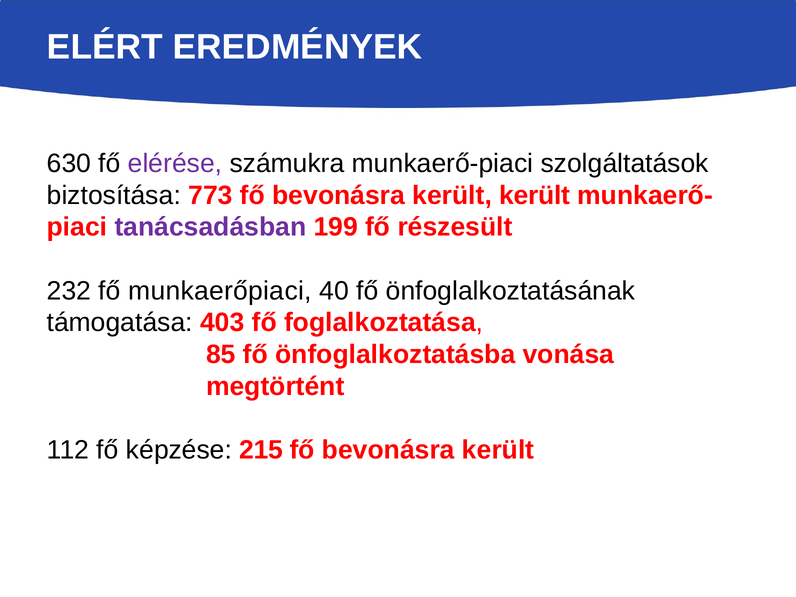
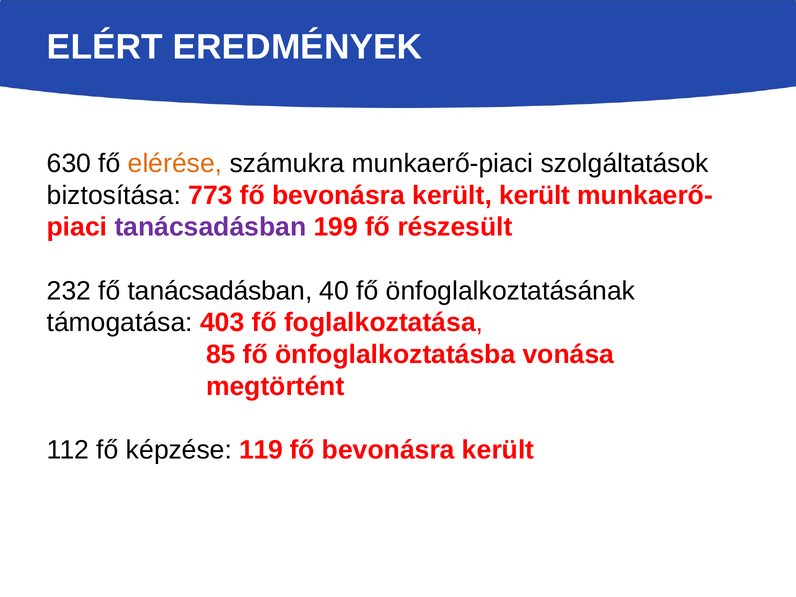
elérése colour: purple -> orange
fő munkaerőpiaci: munkaerőpiaci -> tanácsadásban
215: 215 -> 119
